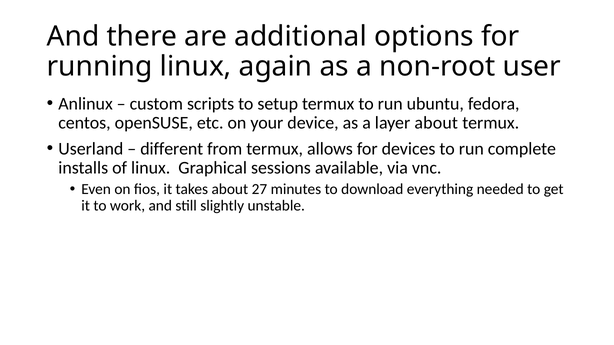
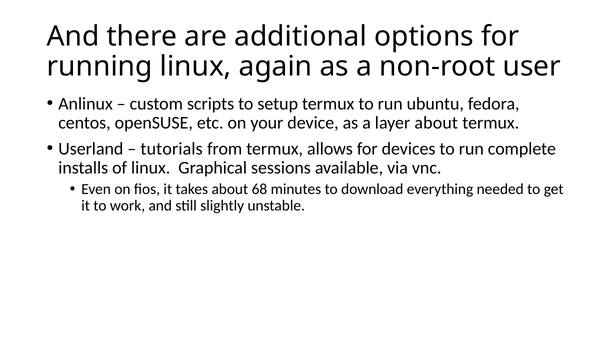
different: different -> tutorials
27: 27 -> 68
